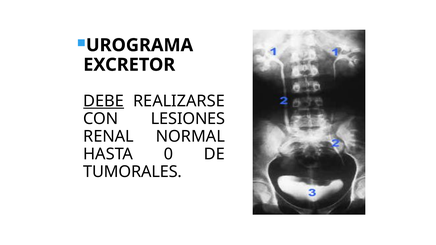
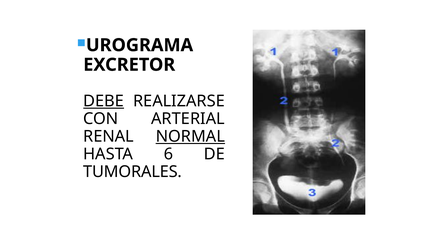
LESIONES: LESIONES -> ARTERIAL
NORMAL underline: none -> present
0: 0 -> 6
